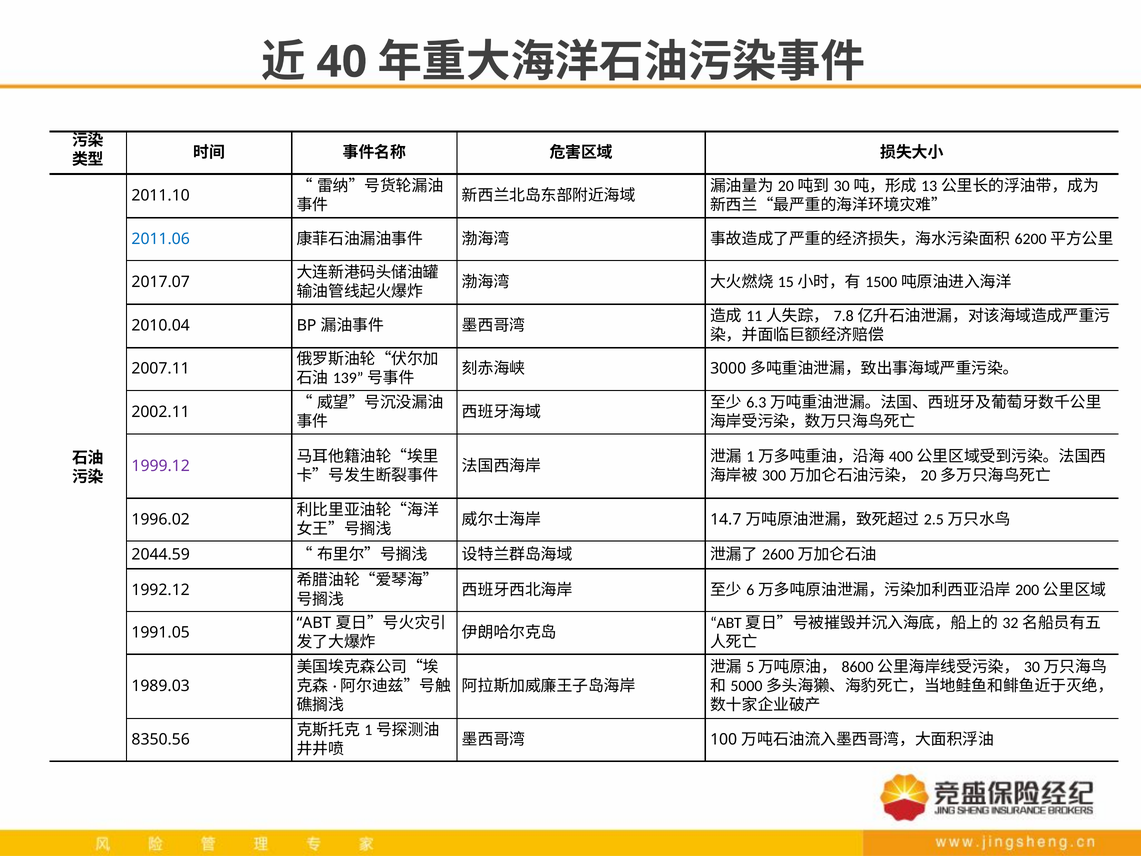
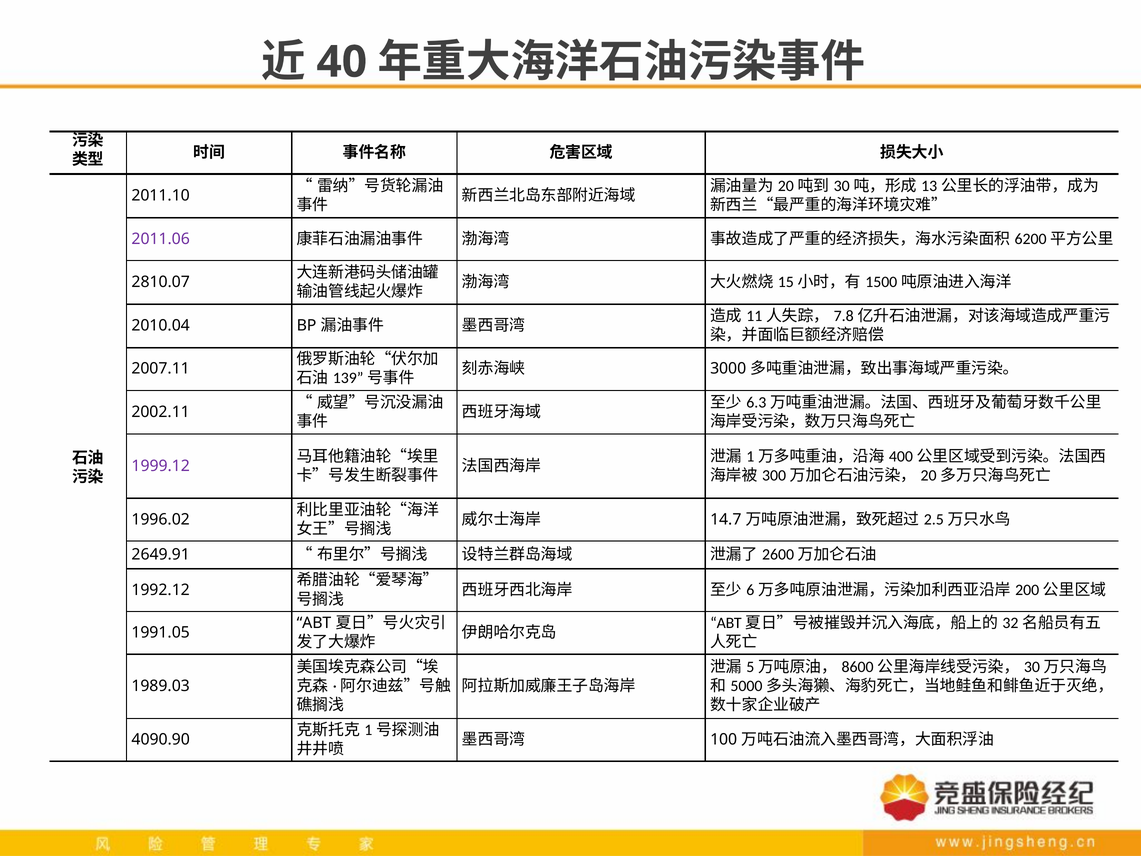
2011.06 colour: blue -> purple
2017.07: 2017.07 -> 2810.07
2044.59: 2044.59 -> 2649.91
8350.56: 8350.56 -> 4090.90
